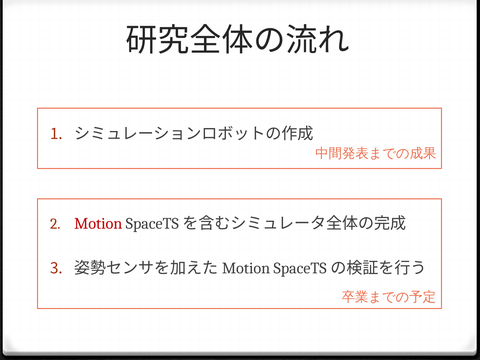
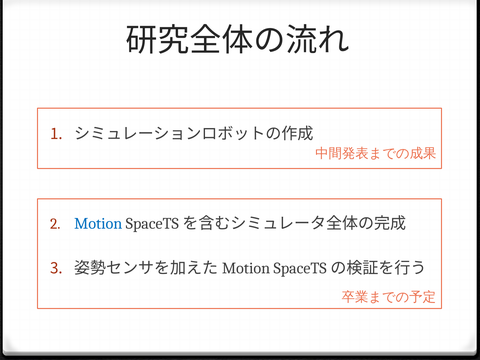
Motion colour: red -> blue
